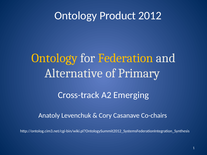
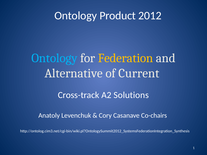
Ontology at (54, 58) colour: yellow -> light blue
Primary: Primary -> Current
Emerging: Emerging -> Solutions
